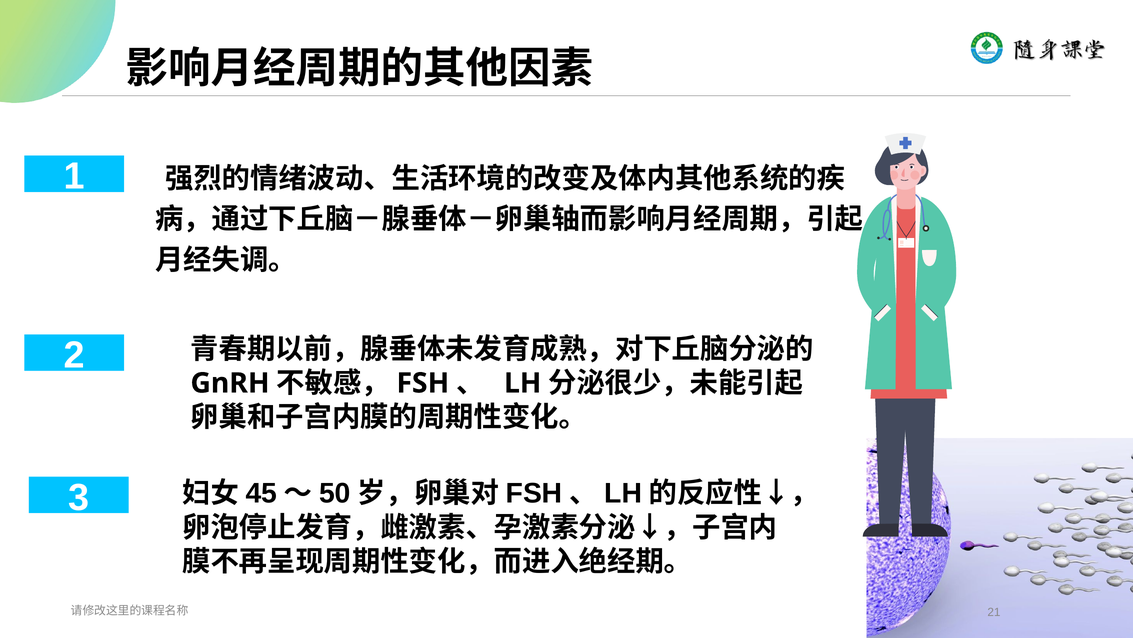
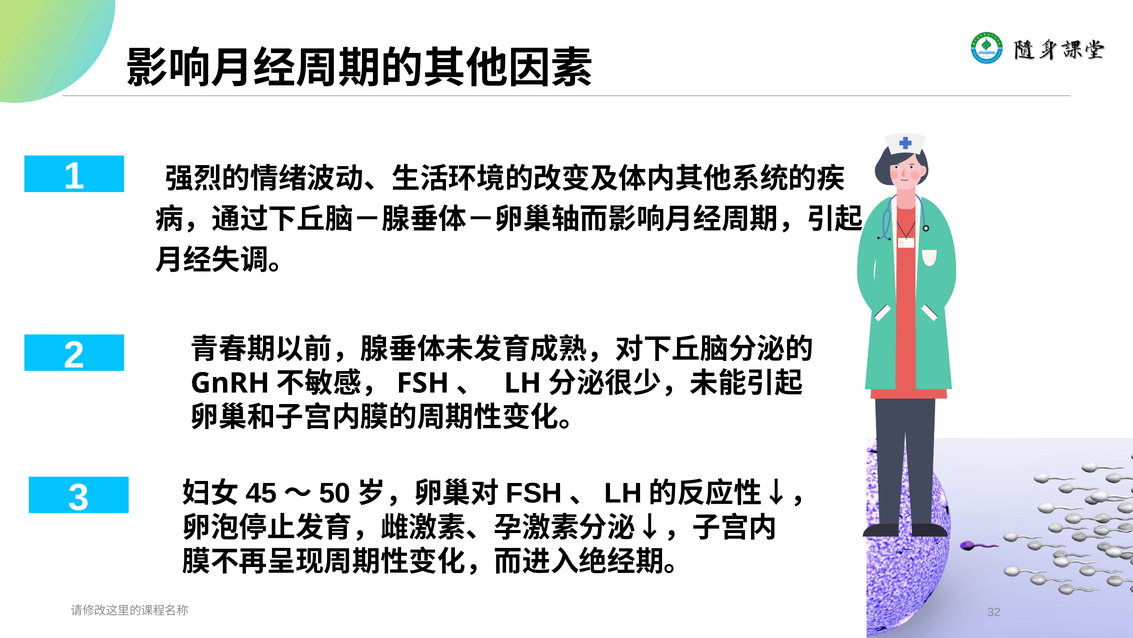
21: 21 -> 32
